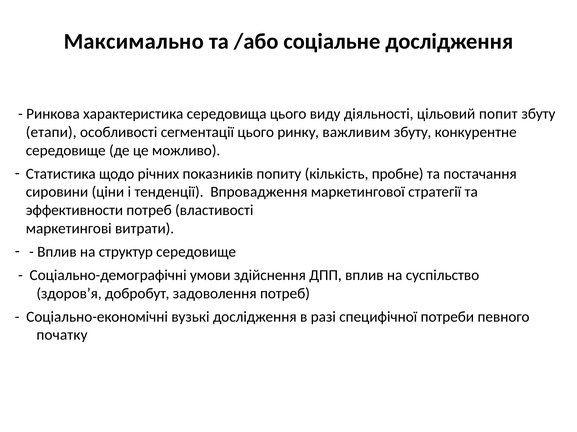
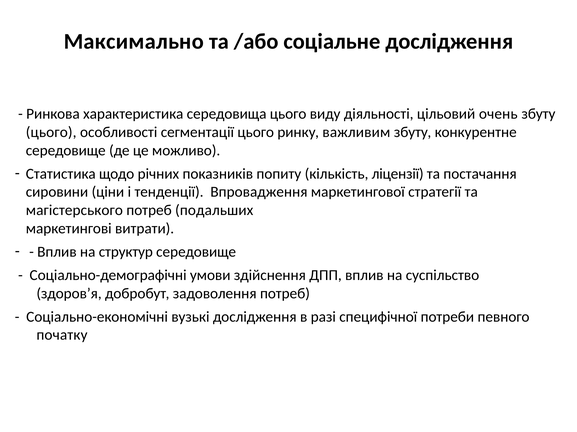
попит: попит -> очень
етапи at (51, 132): етапи -> цього
пробне: пробне -> ліцензії
эффективности: эффективности -> магістерського
властивості: властивості -> подальших
